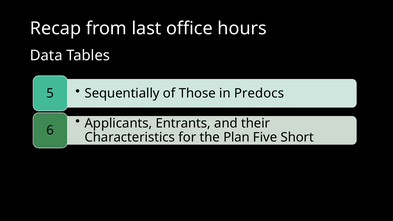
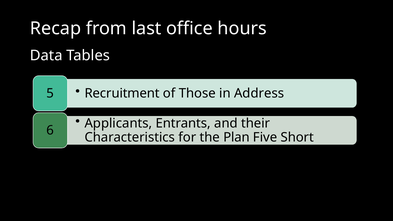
Sequentially: Sequentially -> Recruitment
Predocs: Predocs -> Address
